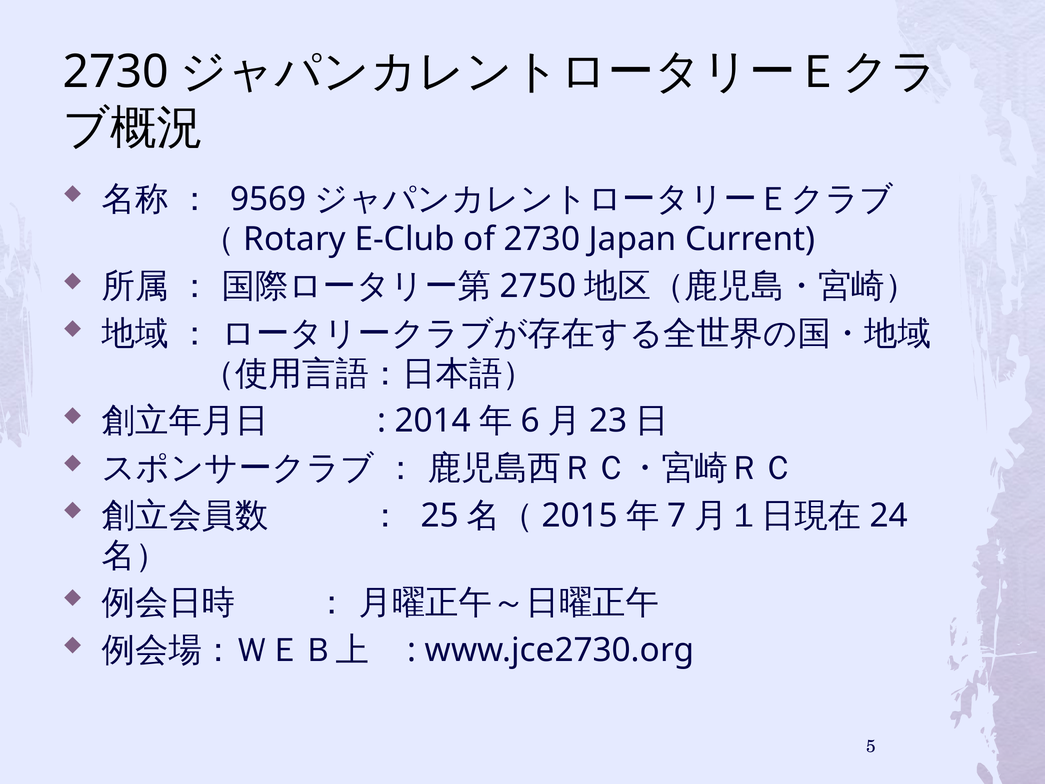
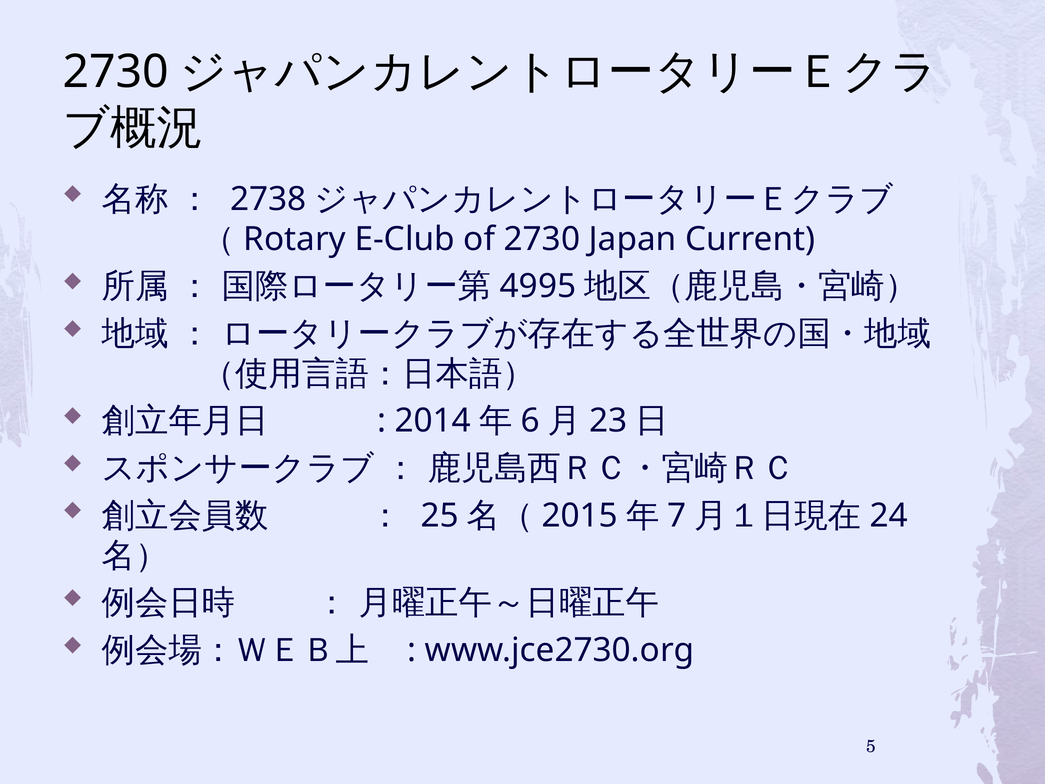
9569: 9569 -> 2738
2750: 2750 -> 4995
